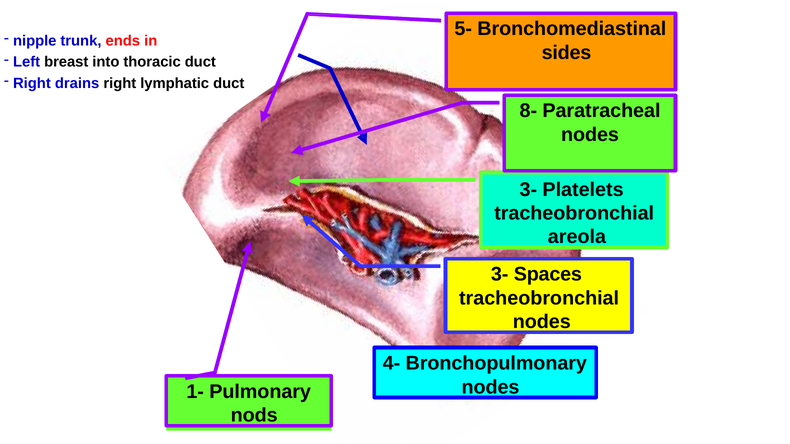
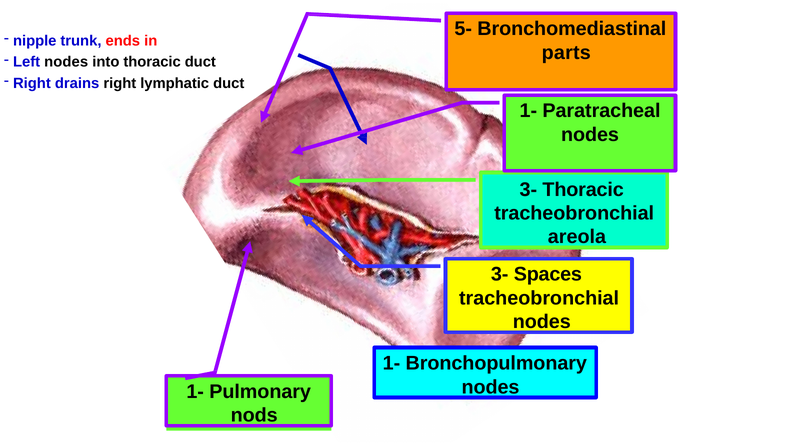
sides: sides -> parts
Left breast: breast -> nodes
8- at (528, 111): 8- -> 1-
3- Platelets: Platelets -> Thoracic
4- at (391, 364): 4- -> 1-
